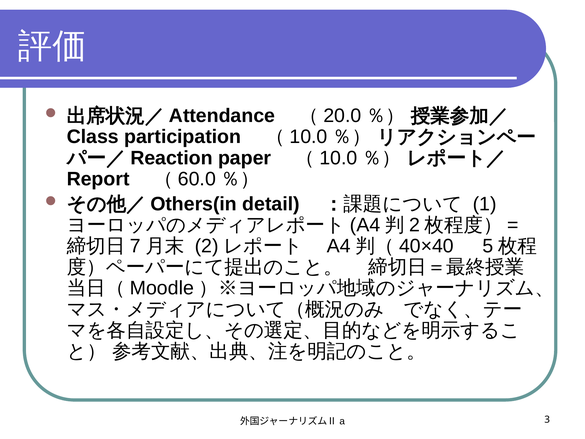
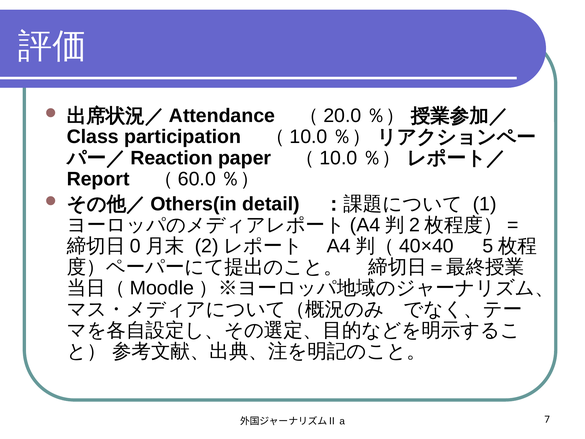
7: 7 -> 0
3: 3 -> 7
